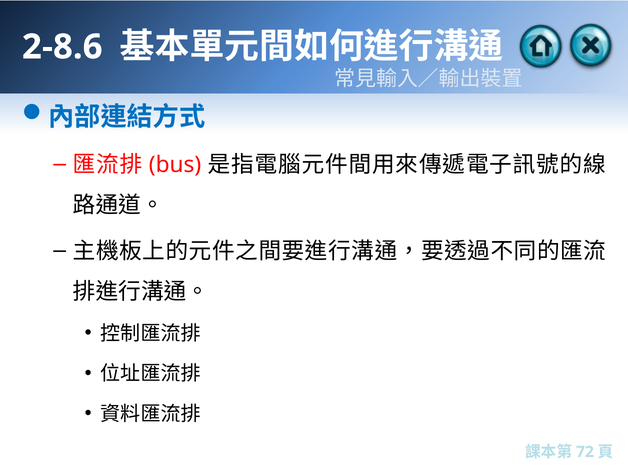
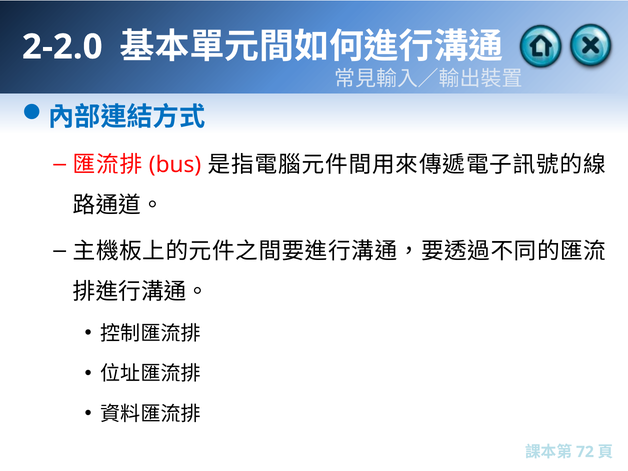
2-8.6: 2-8.6 -> 2-2.0
